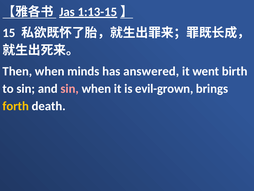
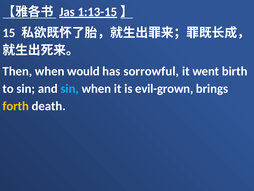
minds: minds -> would
answered: answered -> sorrowful
sin at (70, 88) colour: pink -> light blue
